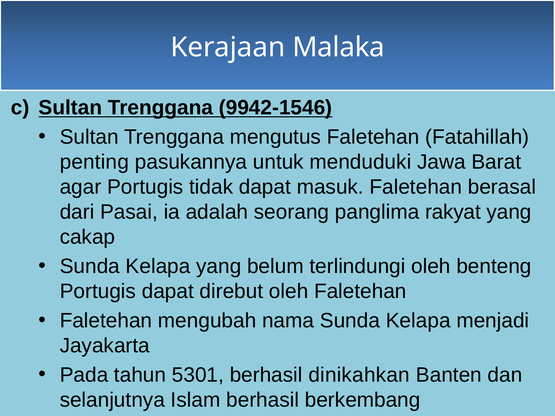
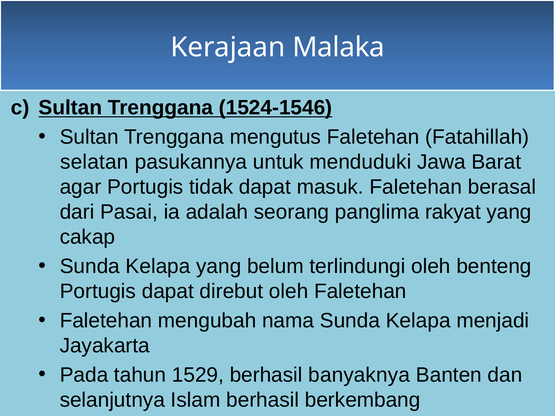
9942-1546: 9942-1546 -> 1524-1546
penting: penting -> selatan
5301: 5301 -> 1529
dinikahkan: dinikahkan -> banyaknya
